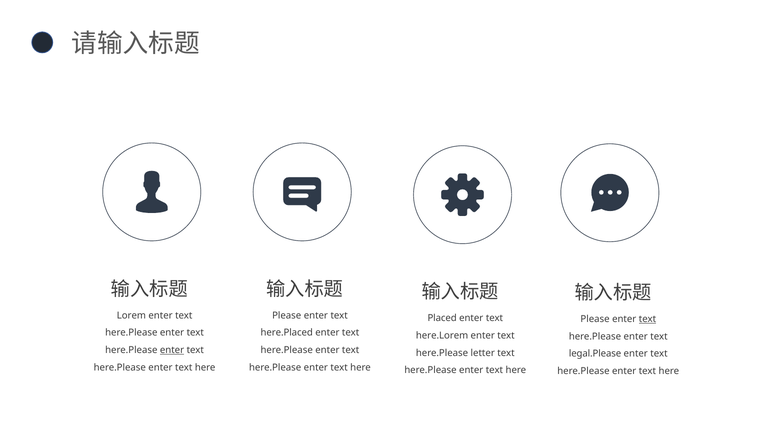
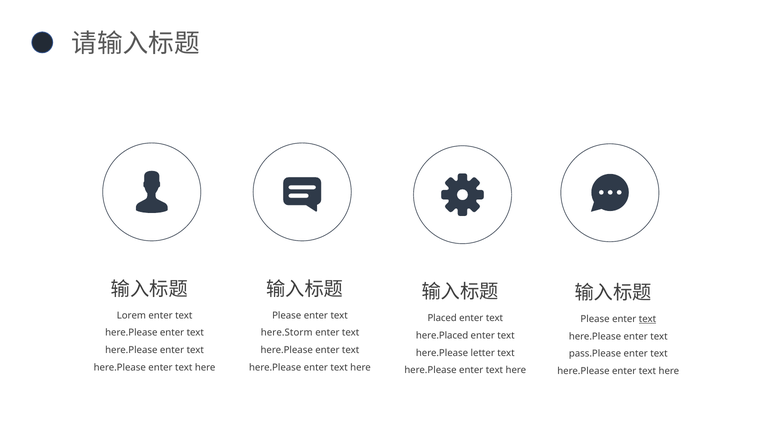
here.Placed: here.Placed -> here.Storm
here.Lorem: here.Lorem -> here.Placed
enter at (172, 350) underline: present -> none
legal.Please: legal.Please -> pass.Please
